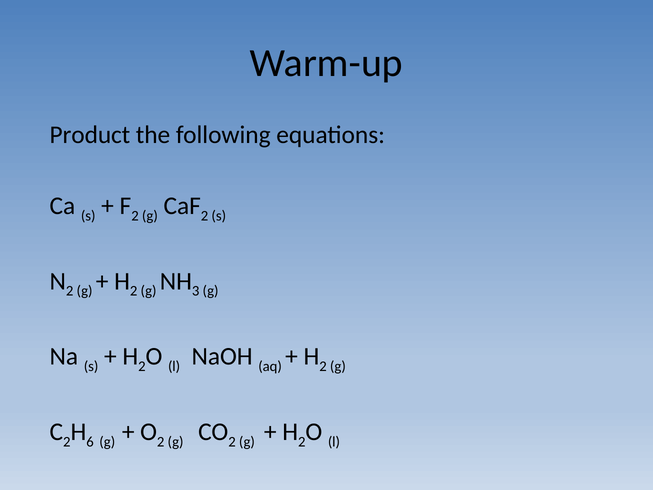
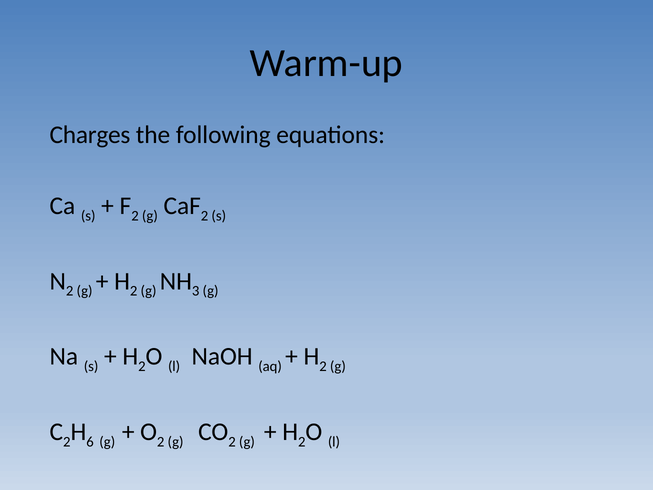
Product: Product -> Charges
